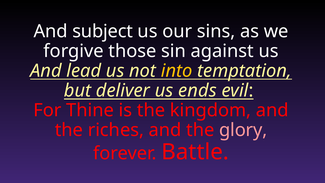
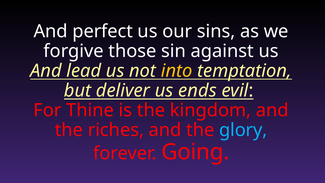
subject: subject -> perfect
glory colour: pink -> light blue
Battle: Battle -> Going
